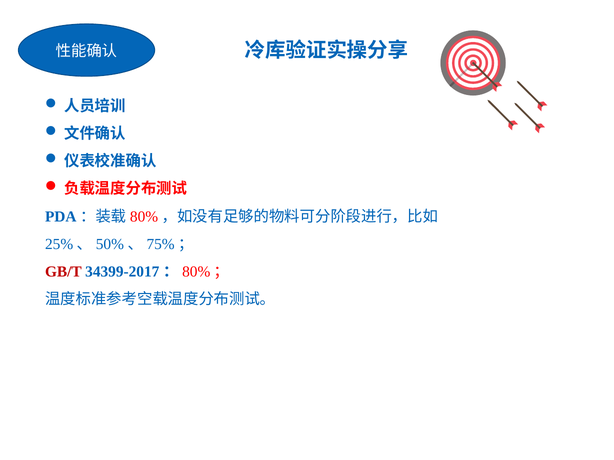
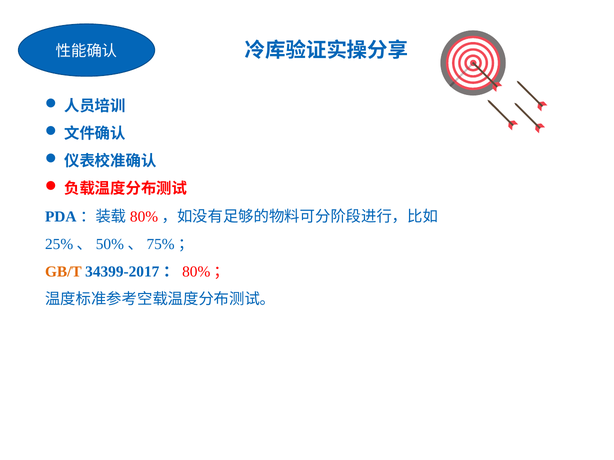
GB/T colour: red -> orange
